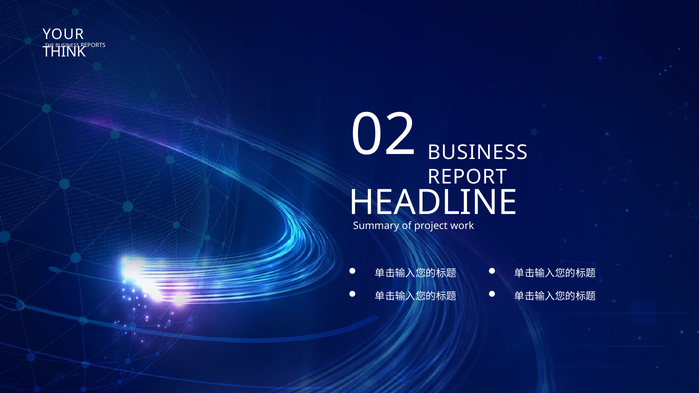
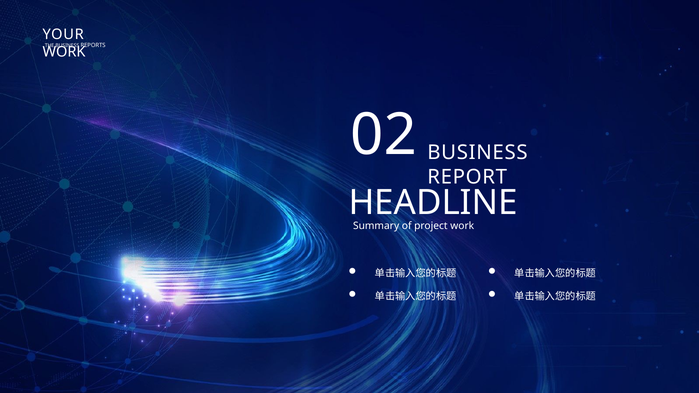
THINK at (64, 52): THINK -> WORK
